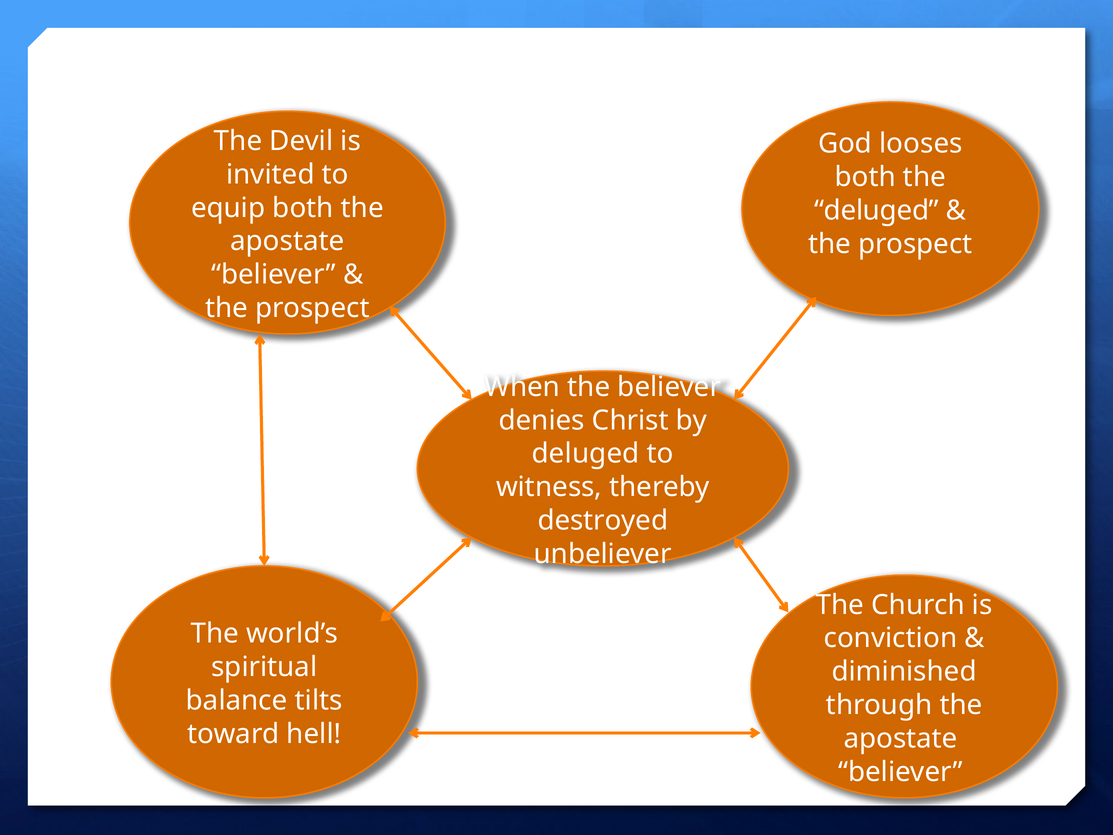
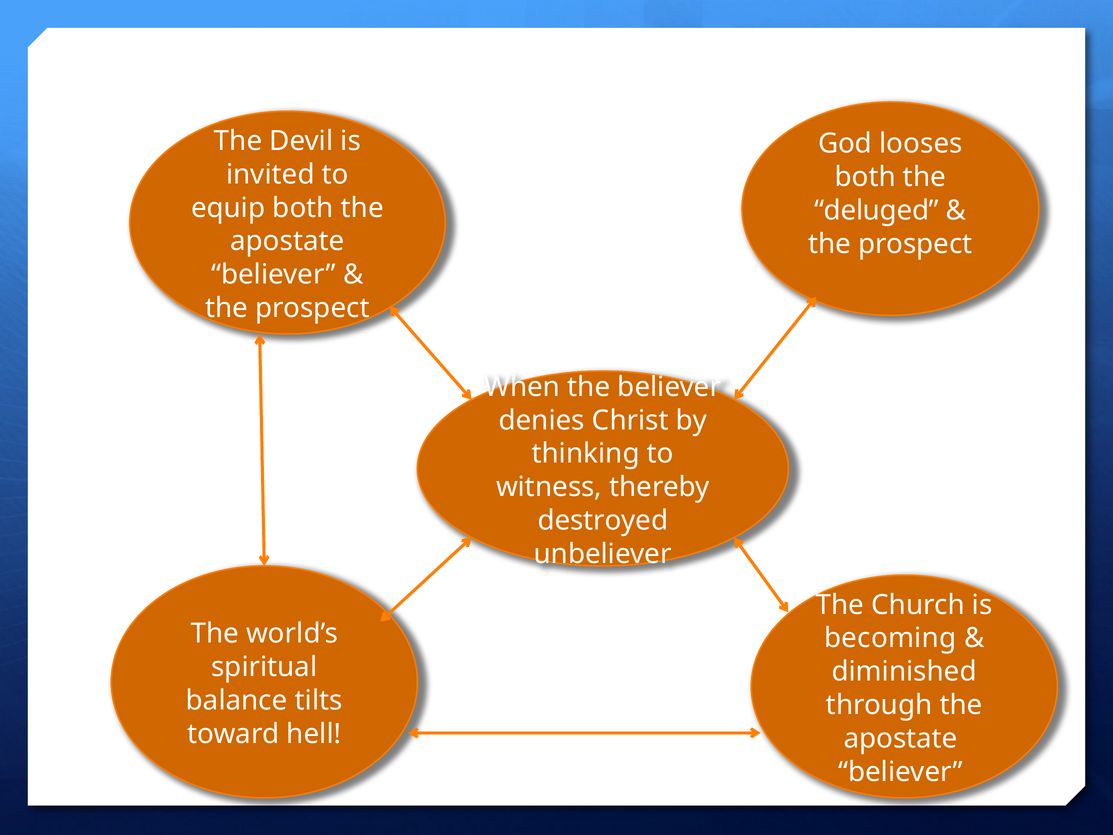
deluged at (586, 454): deluged -> thinking
conviction: conviction -> becoming
